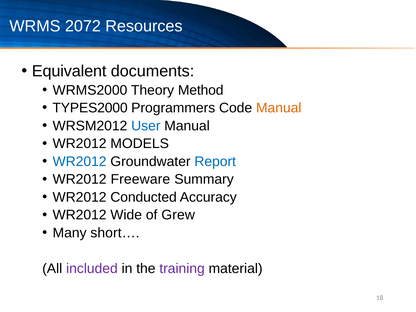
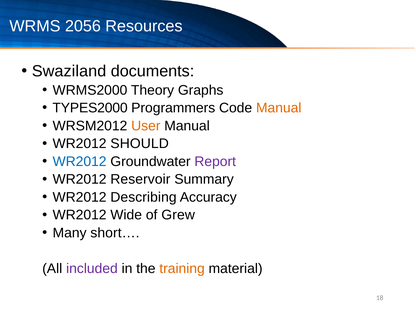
2072: 2072 -> 2056
Equivalent: Equivalent -> Swaziland
Method: Method -> Graphs
User colour: blue -> orange
MODELS: MODELS -> SHOULD
Report colour: blue -> purple
Freeware: Freeware -> Reservoir
Conducted: Conducted -> Describing
training colour: purple -> orange
